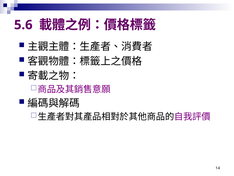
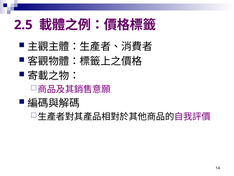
5.6: 5.6 -> 2.5
